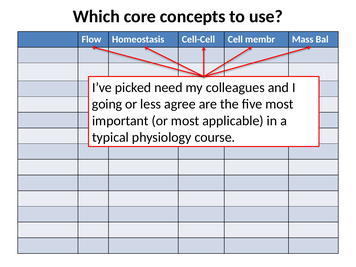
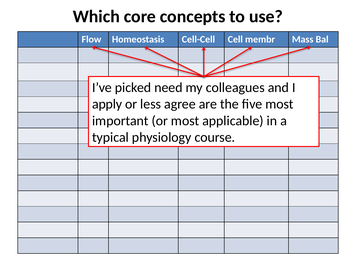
going: going -> apply
